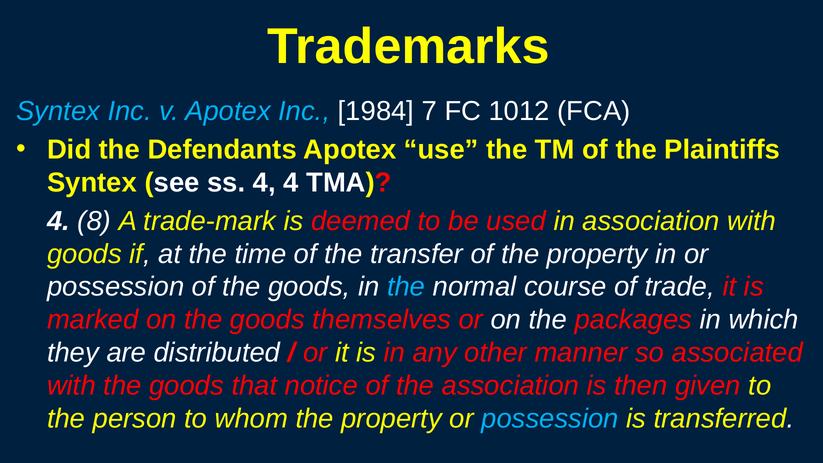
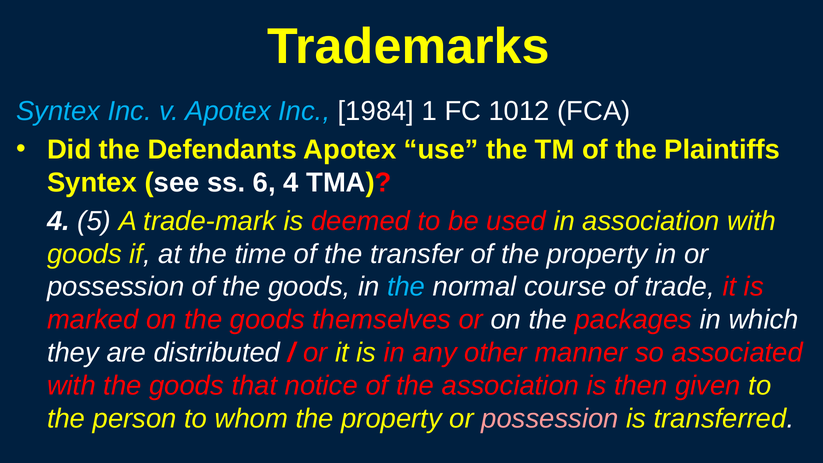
7: 7 -> 1
ss 4: 4 -> 6
8: 8 -> 5
possession at (550, 419) colour: light blue -> pink
